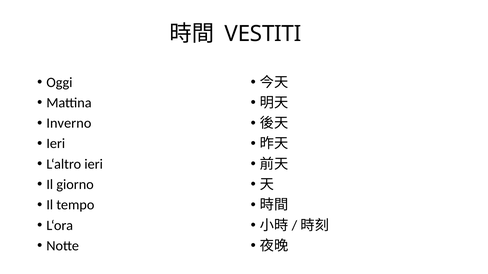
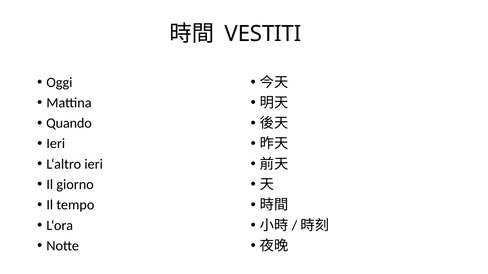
Inverno: Inverno -> Quando
